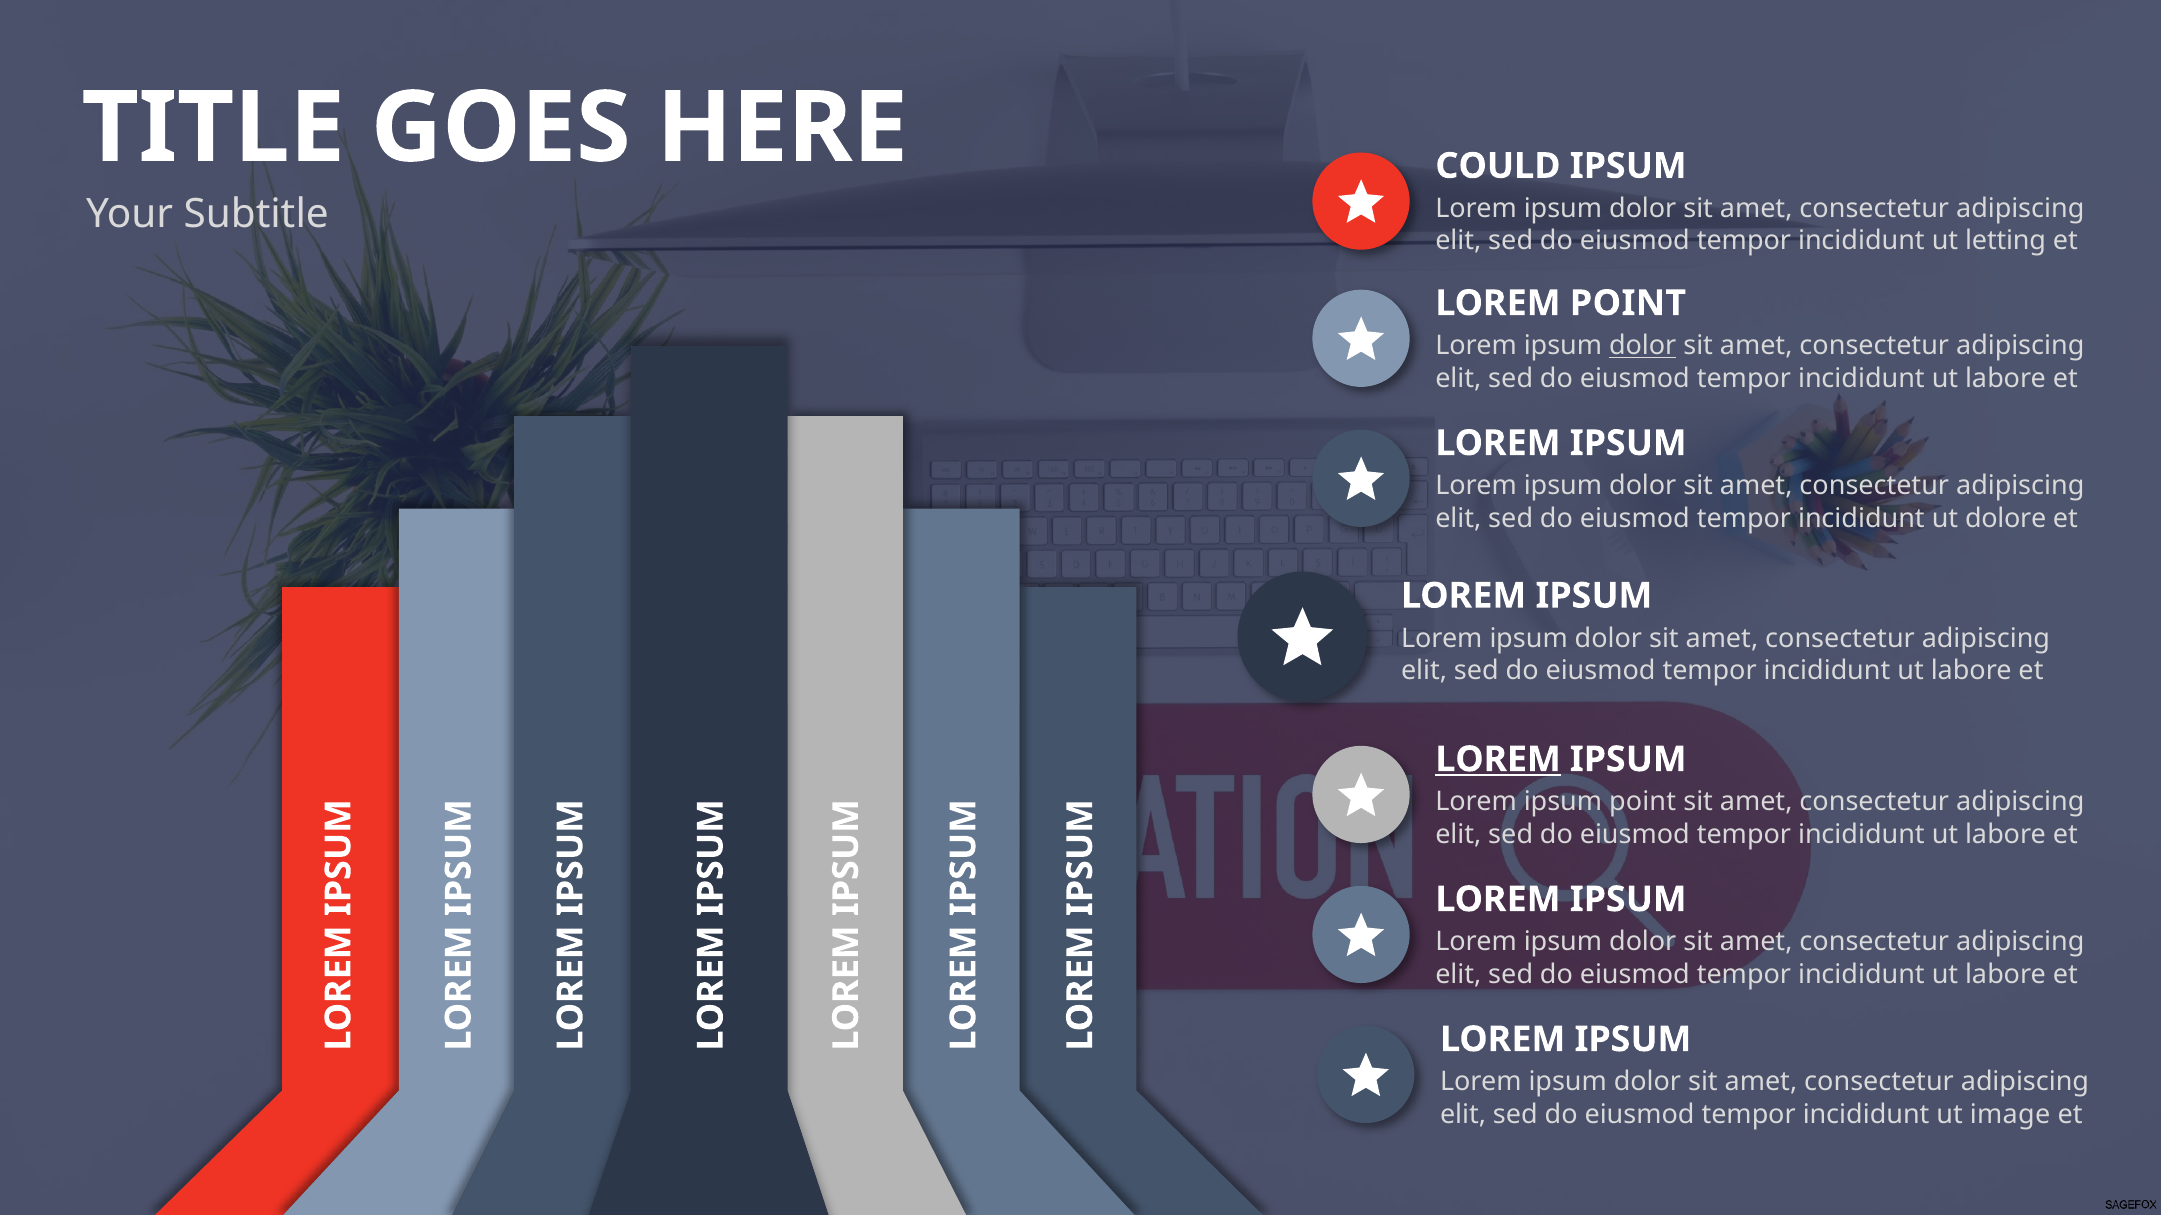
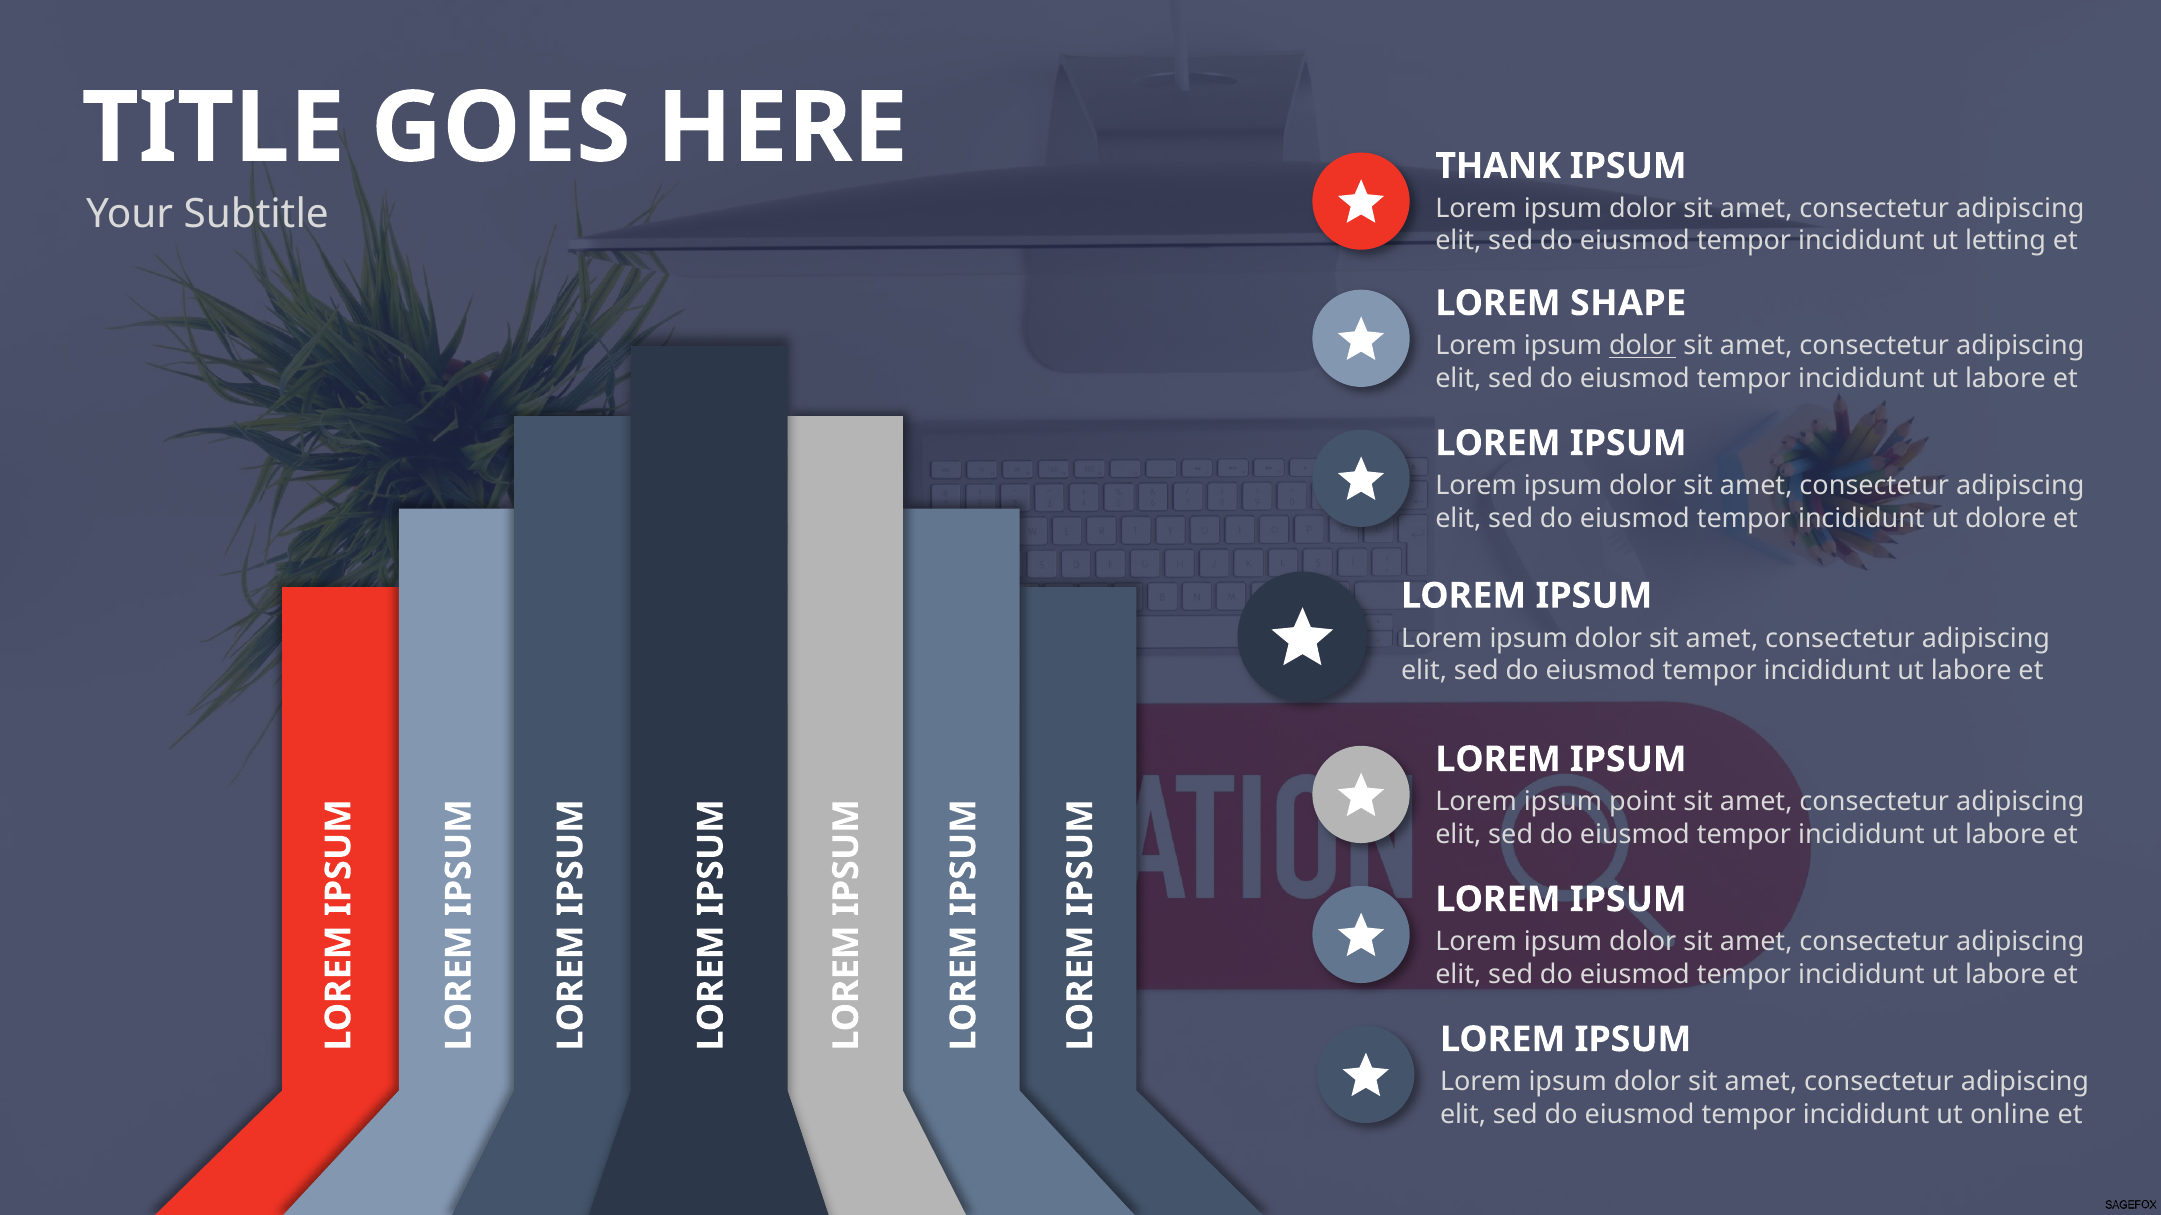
COULD: COULD -> THANK
LOREM POINT: POINT -> SHAPE
LOREM at (1498, 760) underline: present -> none
image: image -> online
